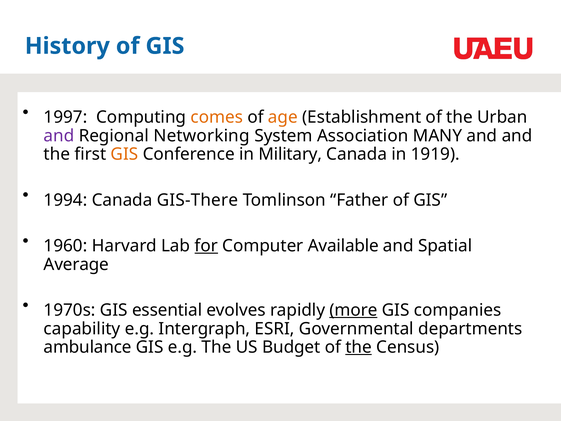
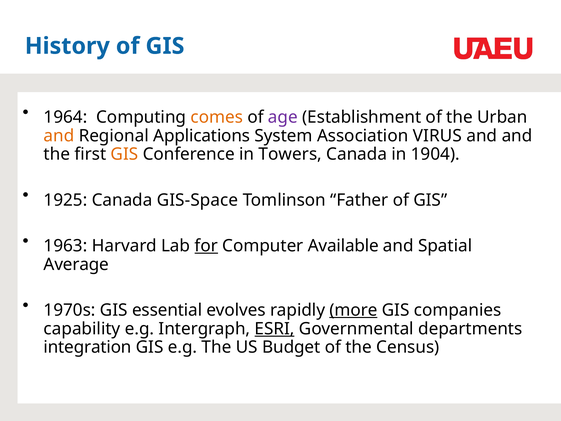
1997: 1997 -> 1964
age colour: orange -> purple
and at (59, 136) colour: purple -> orange
Networking: Networking -> Applications
MANY: MANY -> VIRUS
Military: Military -> Towers
1919: 1919 -> 1904
1994: 1994 -> 1925
GIS-There: GIS-There -> GIS-Space
1960: 1960 -> 1963
ESRI underline: none -> present
ambulance: ambulance -> integration
the at (359, 347) underline: present -> none
